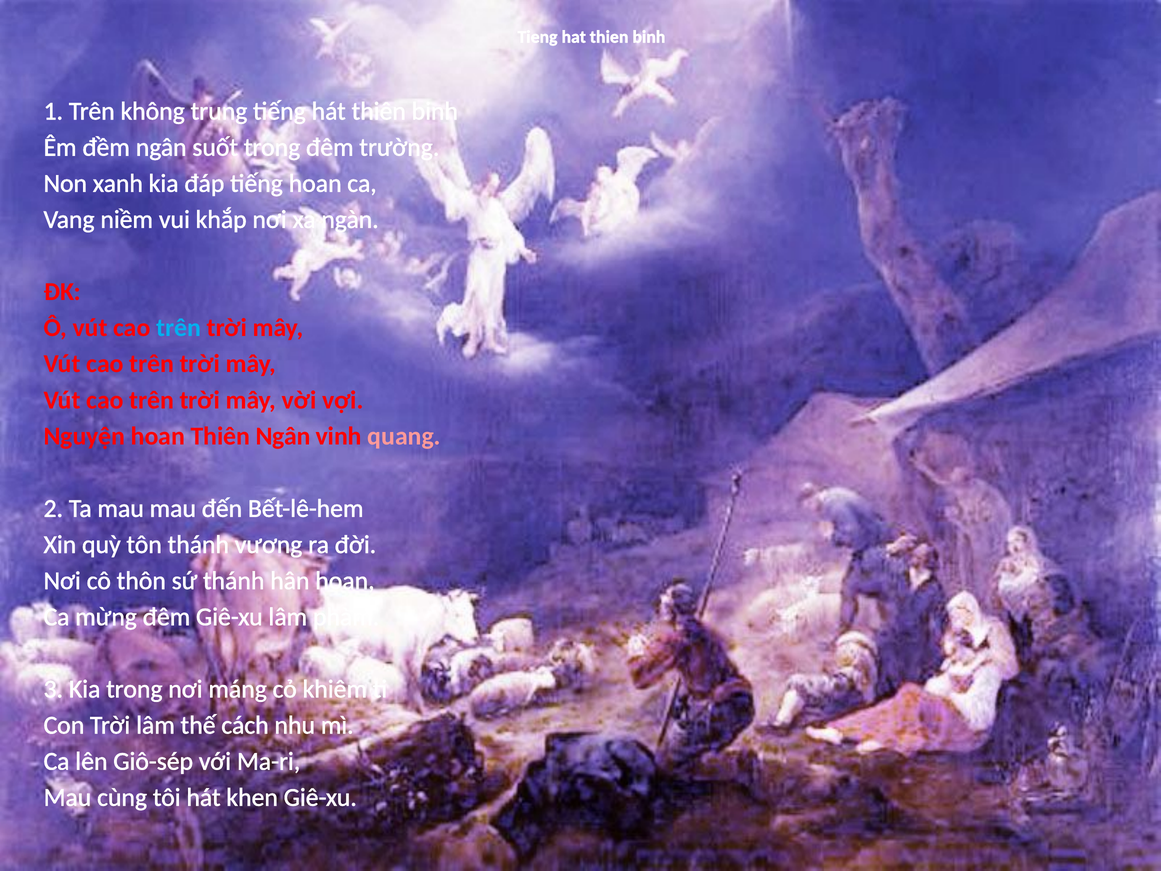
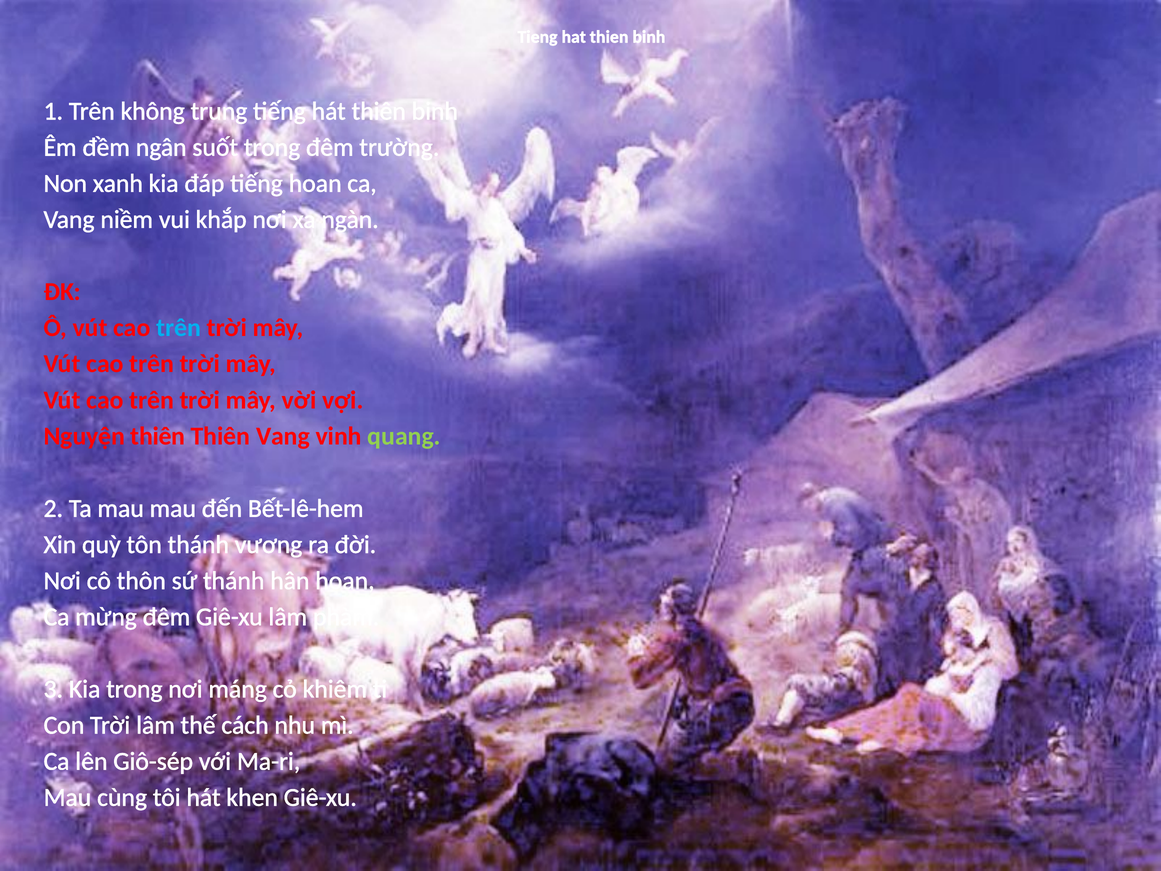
Nguyện hoan: hoan -> thiên
Thiên Ngân: Ngân -> Vang
quang colour: pink -> light green
